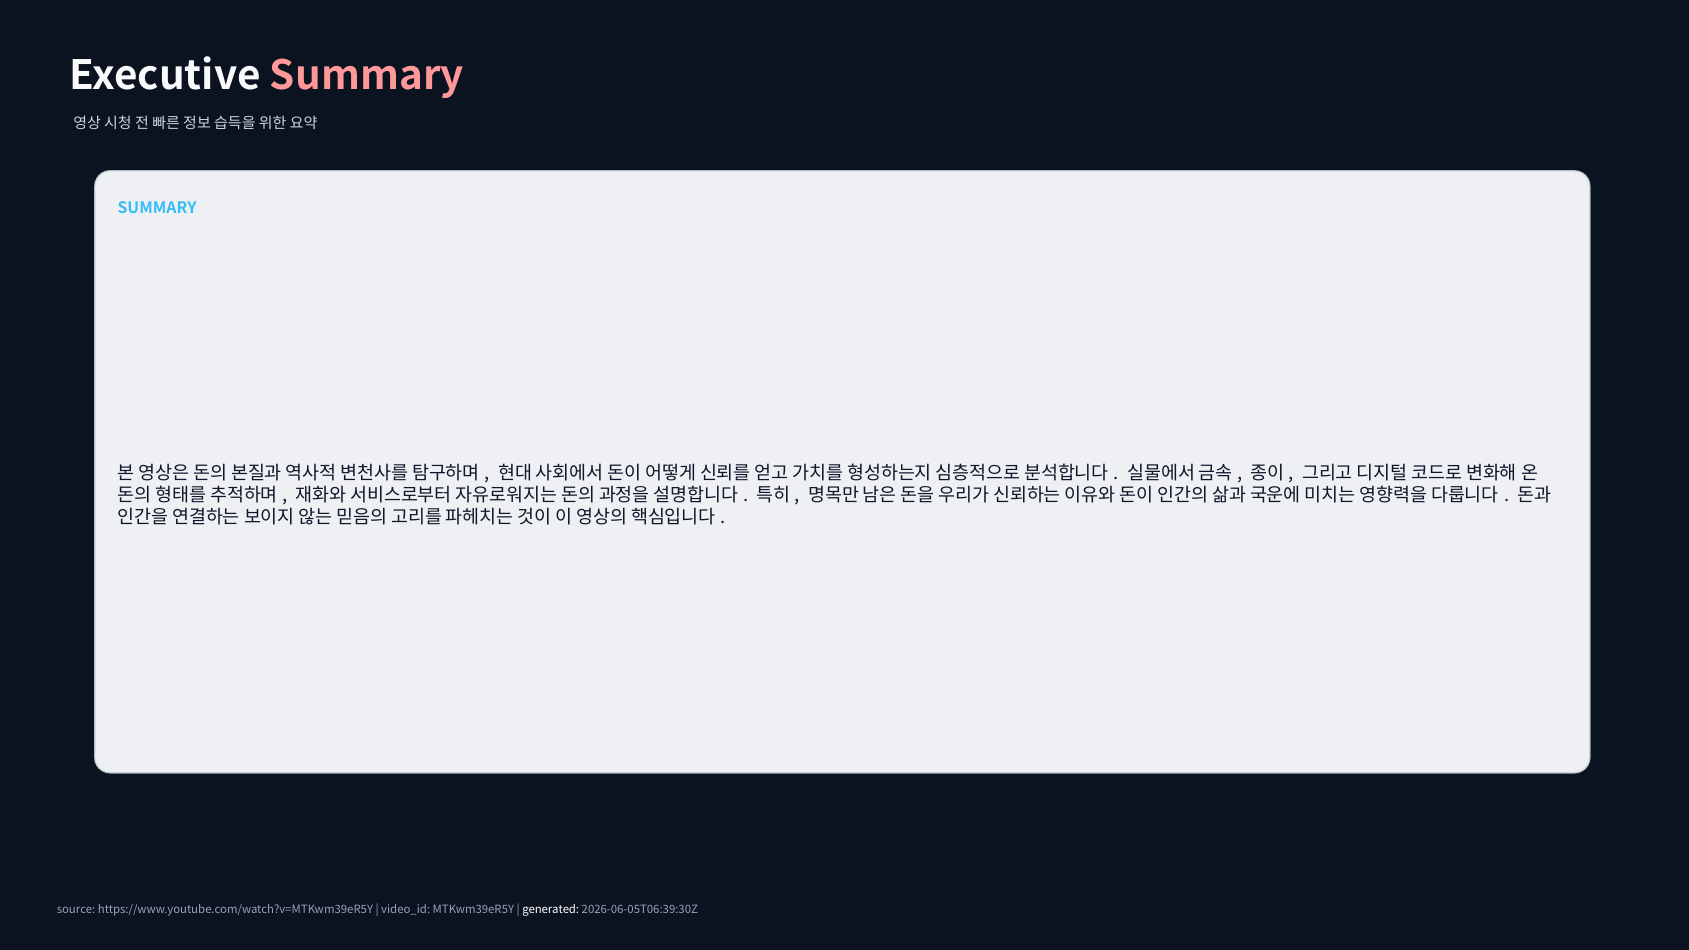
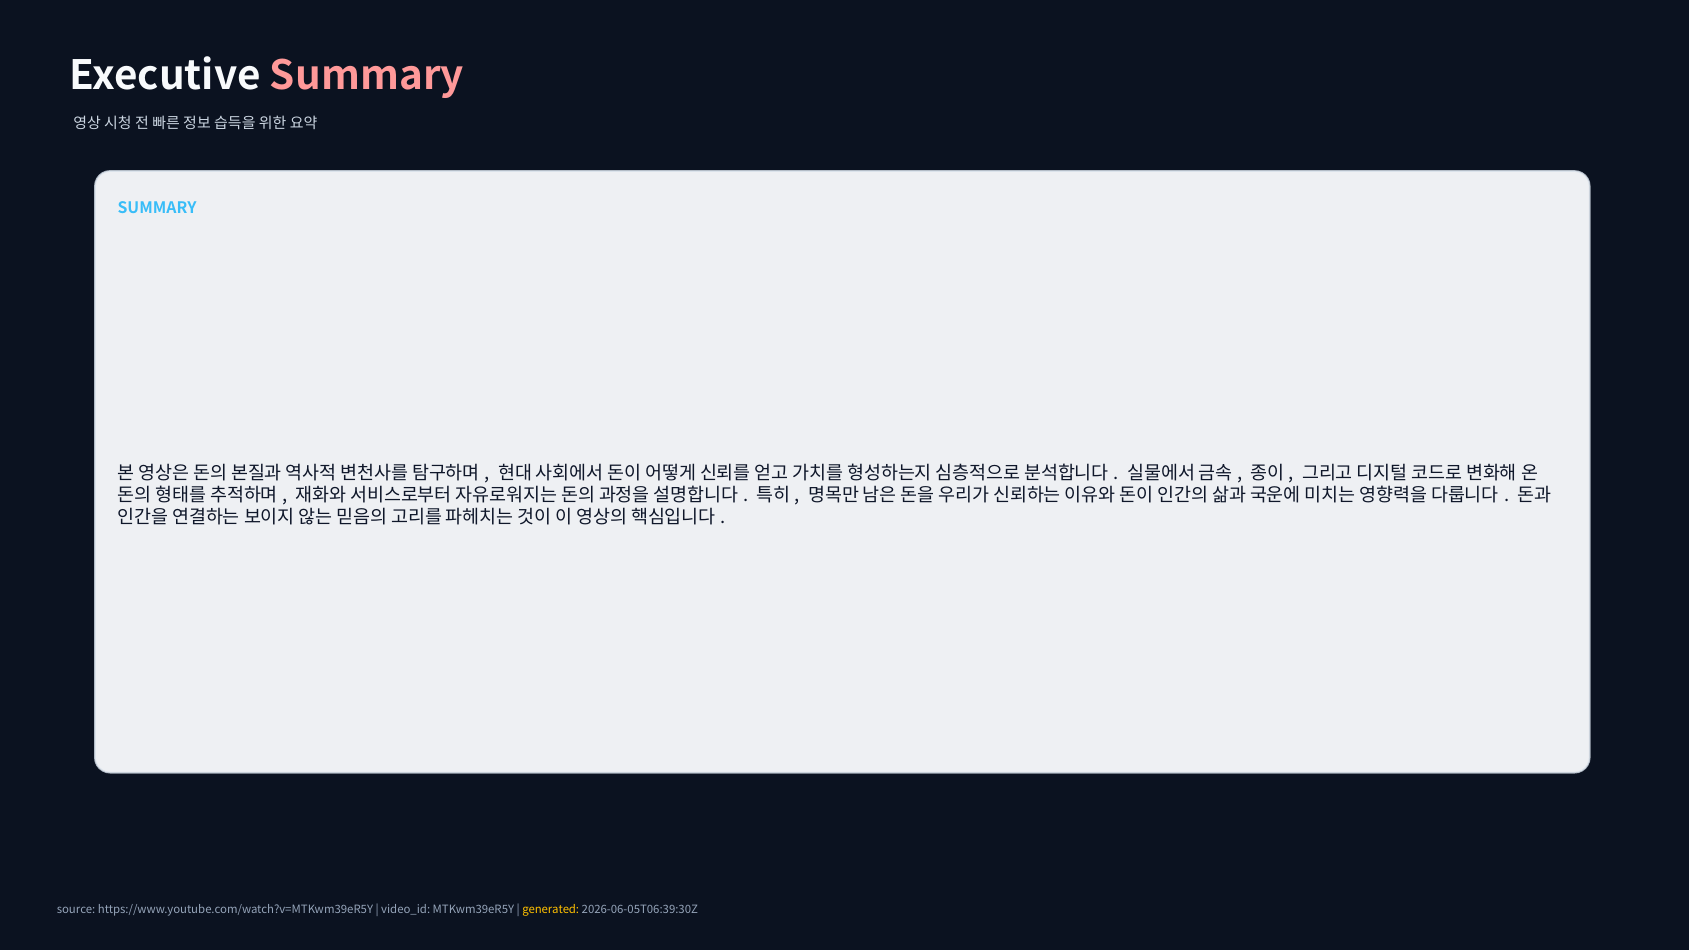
generated colour: white -> yellow
